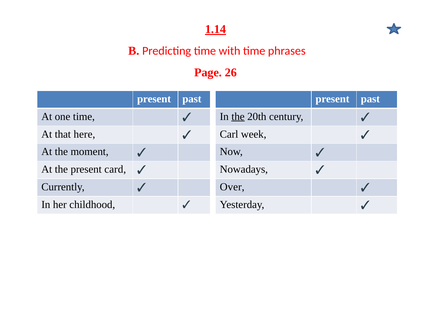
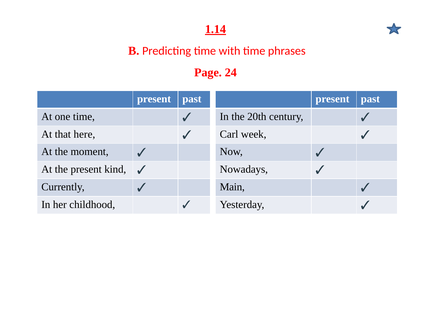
26: 26 -> 24
the at (238, 117) underline: present -> none
card: card -> kind
Over: Over -> Main
